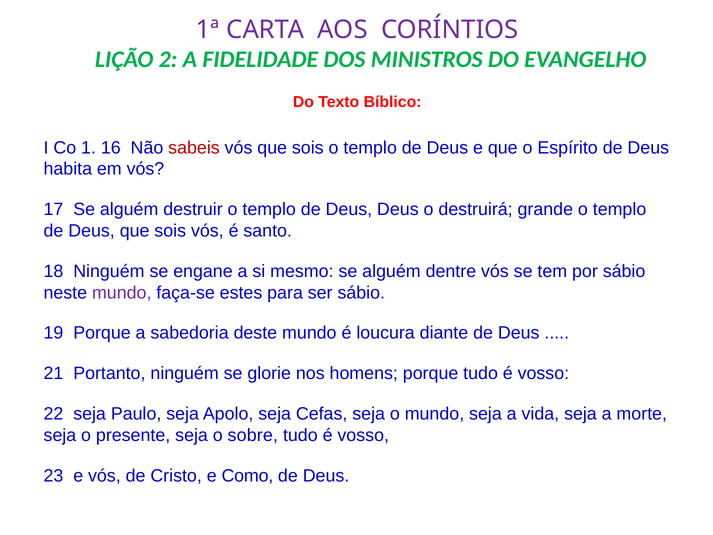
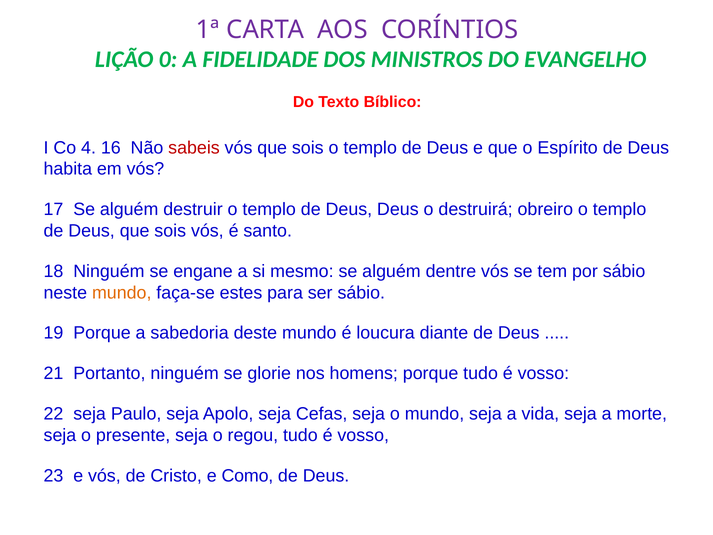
2: 2 -> 0
1: 1 -> 4
grande: grande -> obreiro
mundo at (122, 293) colour: purple -> orange
sobre: sobre -> regou
